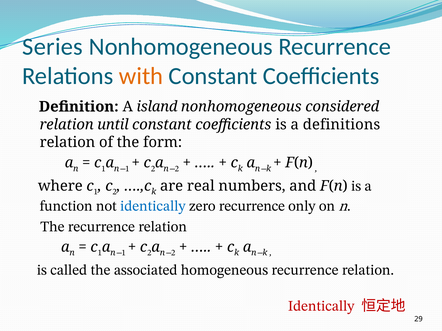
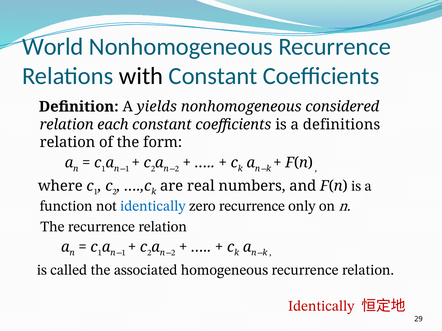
Series: Series -> World
with colour: orange -> black
island: island -> yields
until: until -> each
